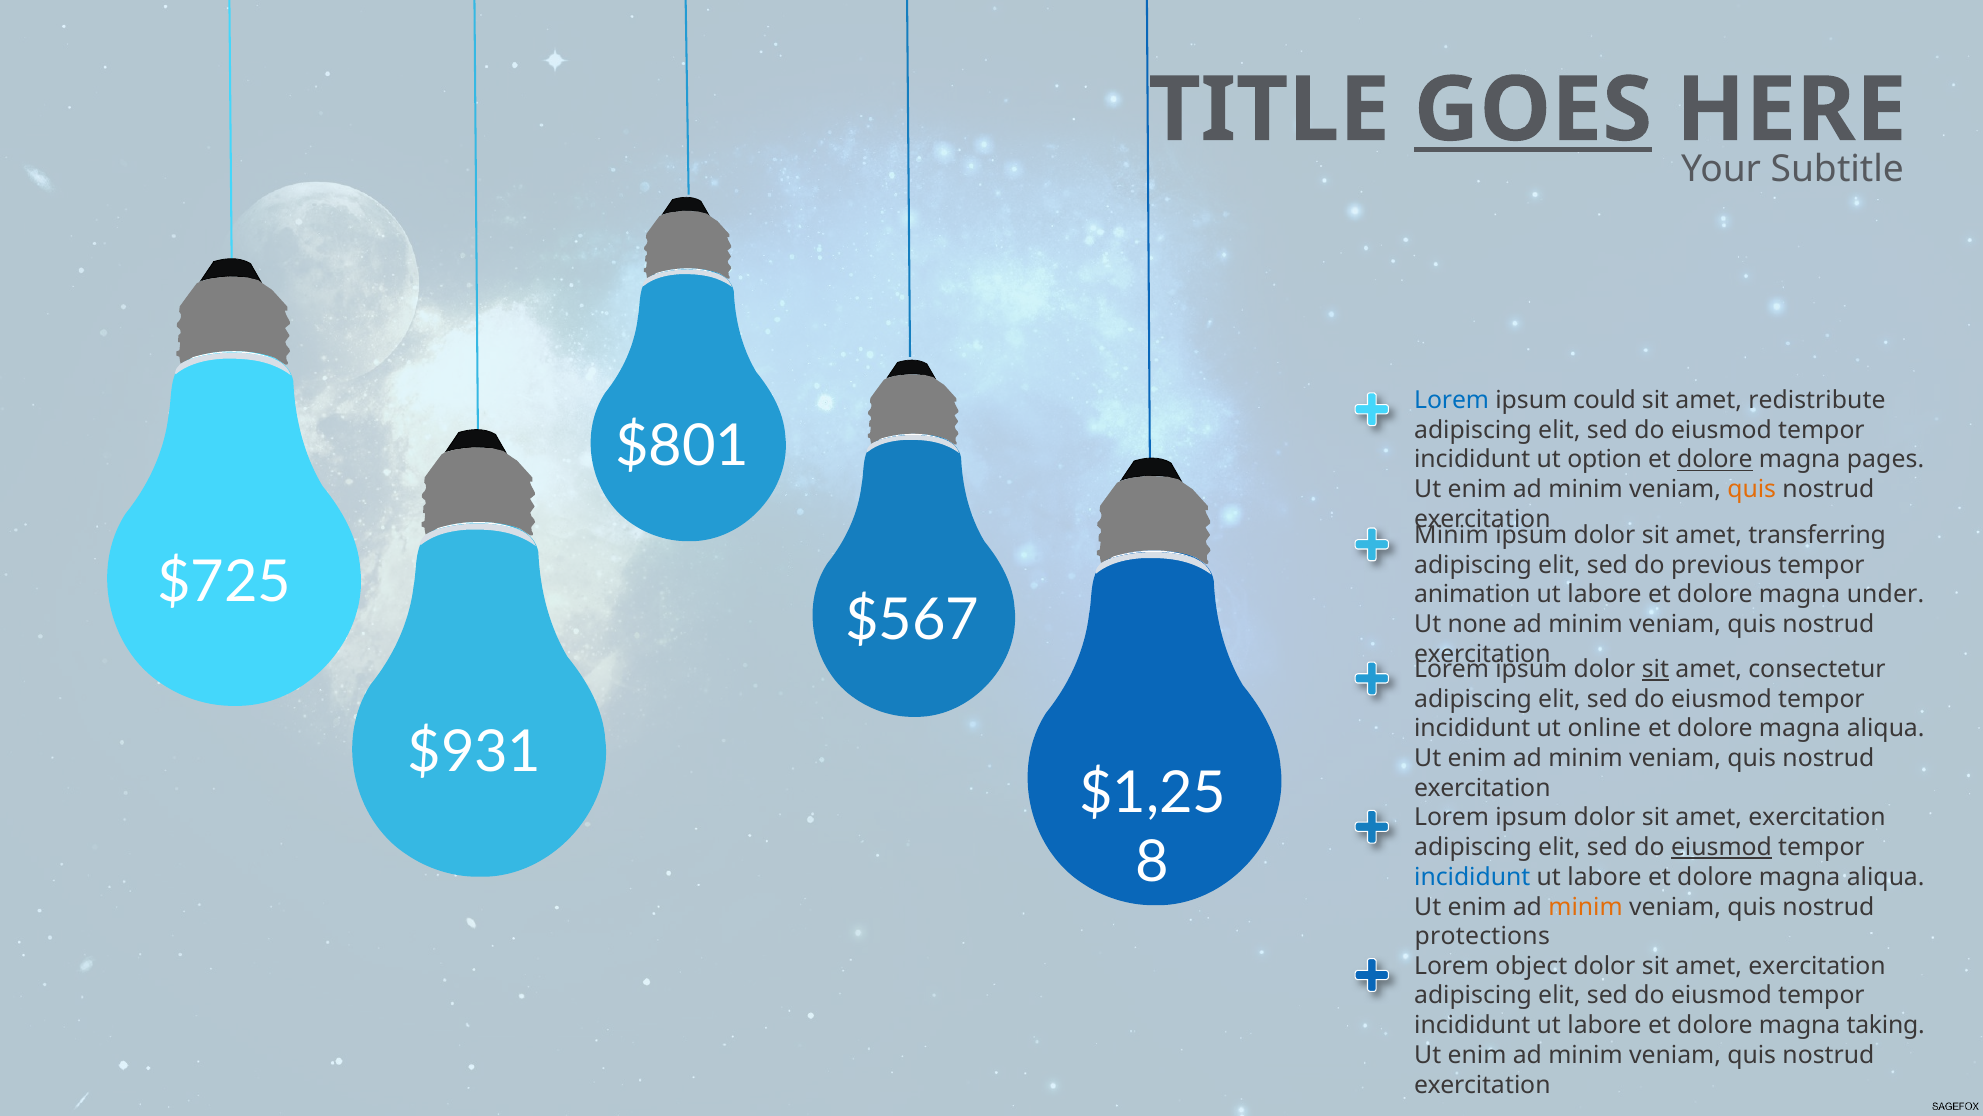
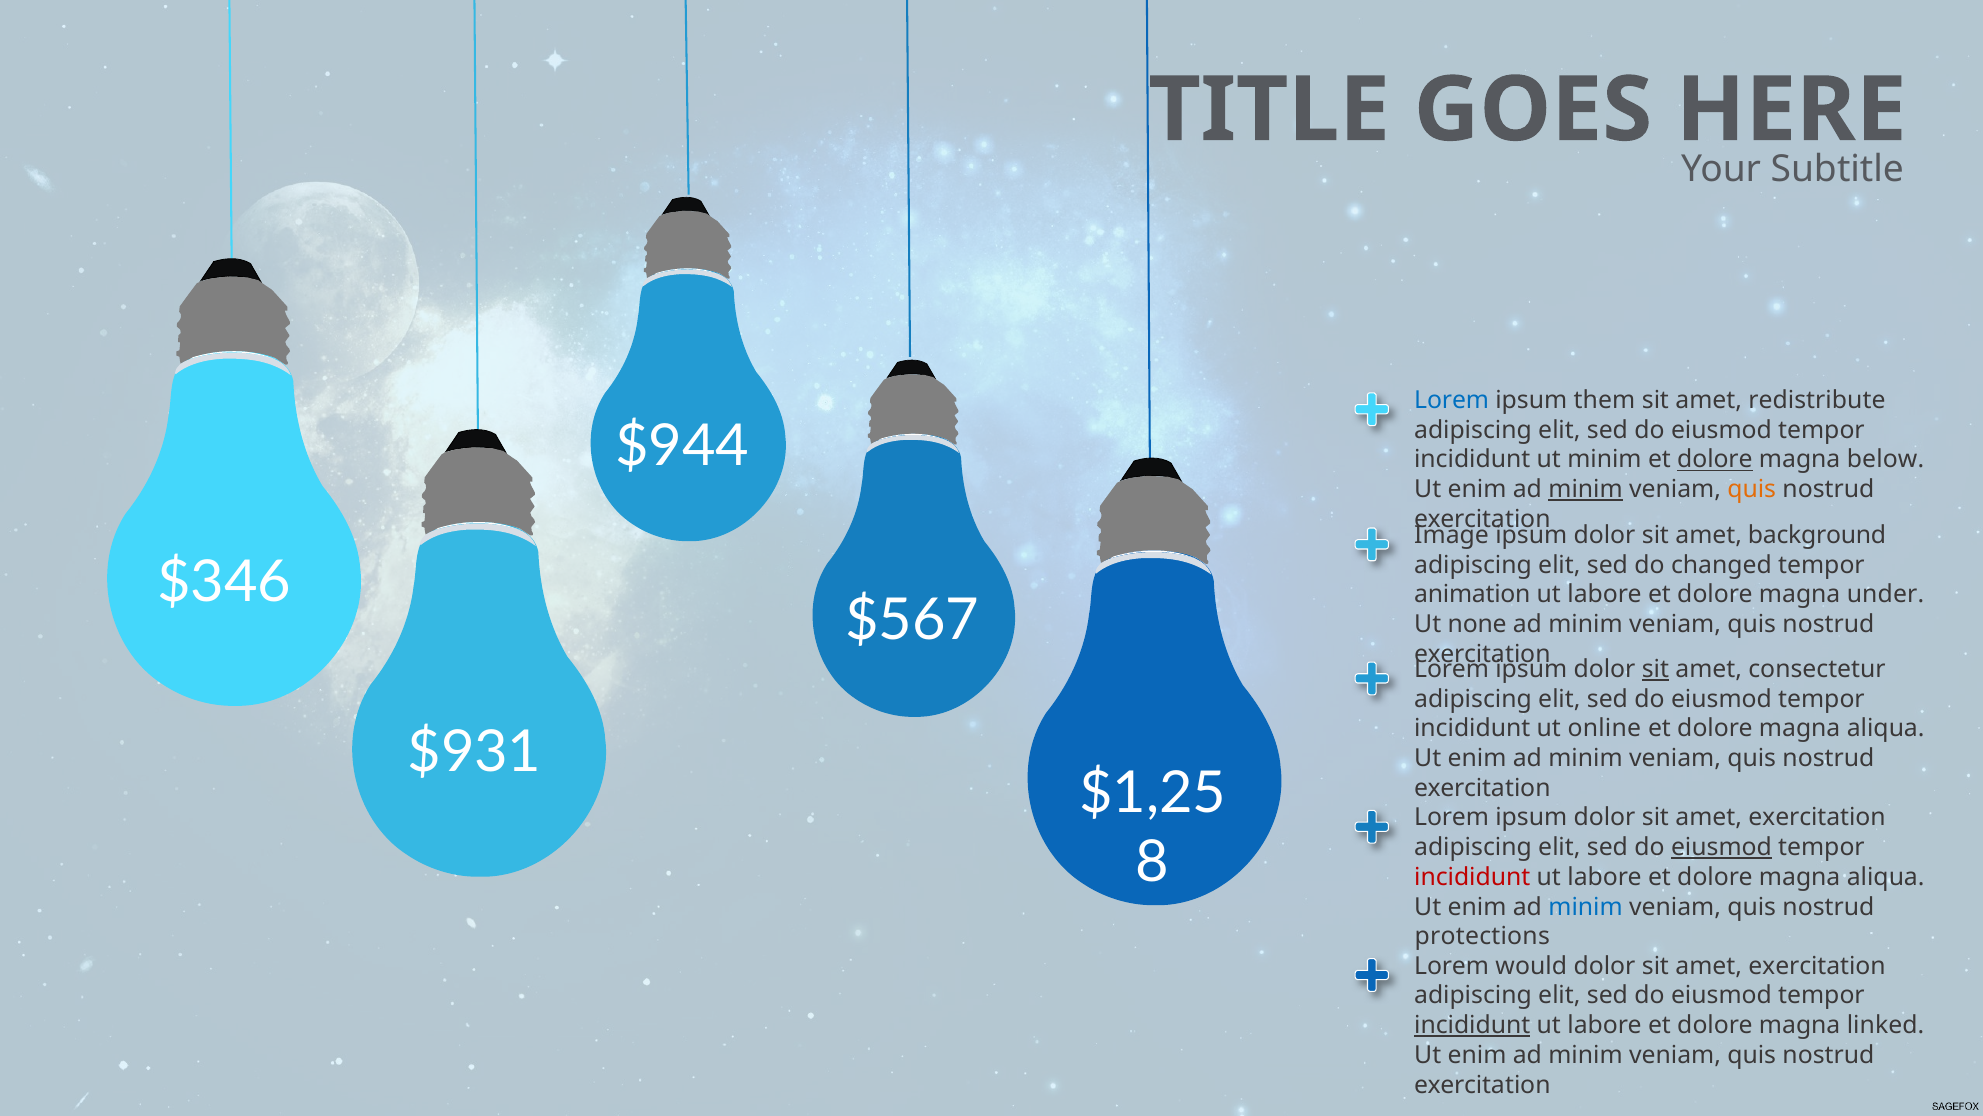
GOES underline: present -> none
could: could -> them
$801: $801 -> $944
ut option: option -> minim
pages: pages -> below
minim at (1586, 489) underline: none -> present
Minim at (1451, 535): Minim -> Image
transferring: transferring -> background
previous: previous -> changed
$725: $725 -> $346
incididunt at (1472, 877) colour: blue -> red
minim at (1586, 906) colour: orange -> blue
object: object -> would
incididunt at (1472, 1025) underline: none -> present
taking: taking -> linked
